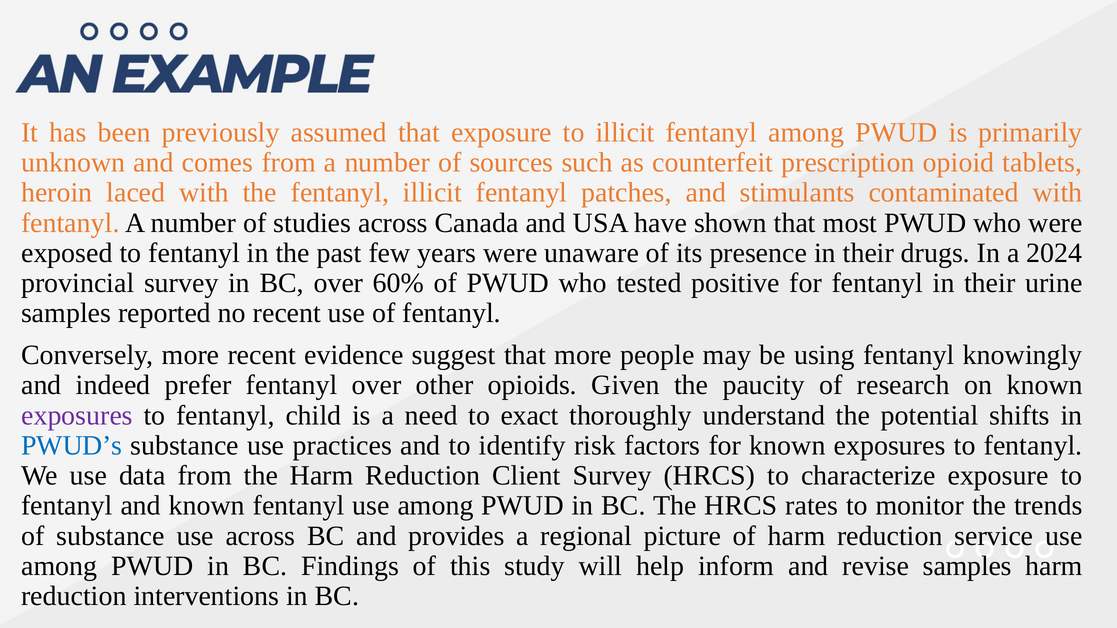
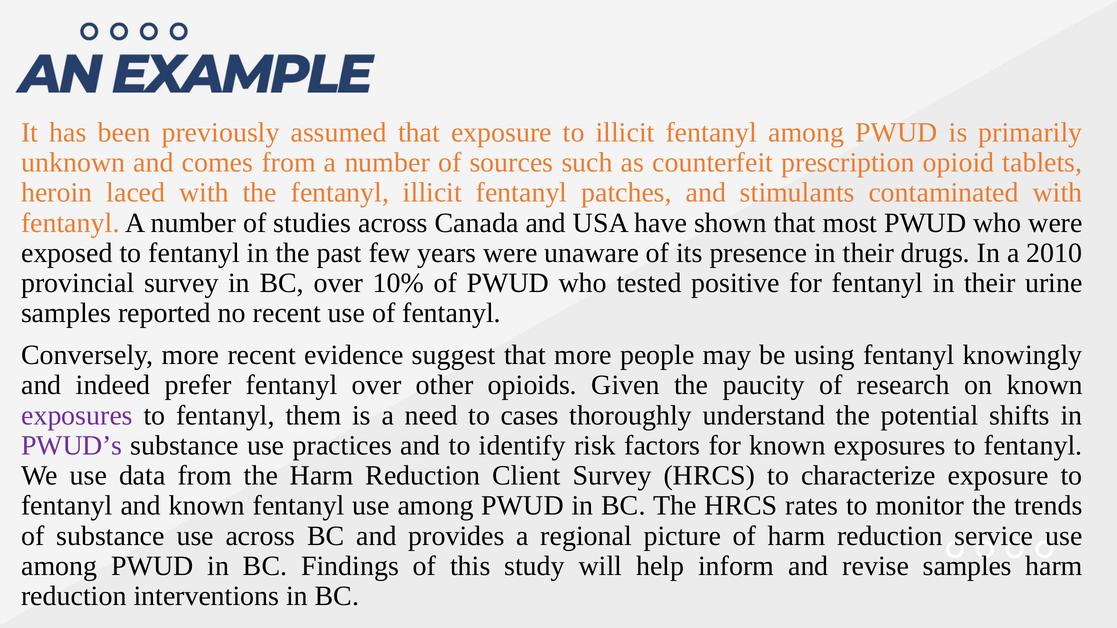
2024: 2024 -> 2010
60%: 60% -> 10%
child: child -> them
exact: exact -> cases
PWUD’s colour: blue -> purple
